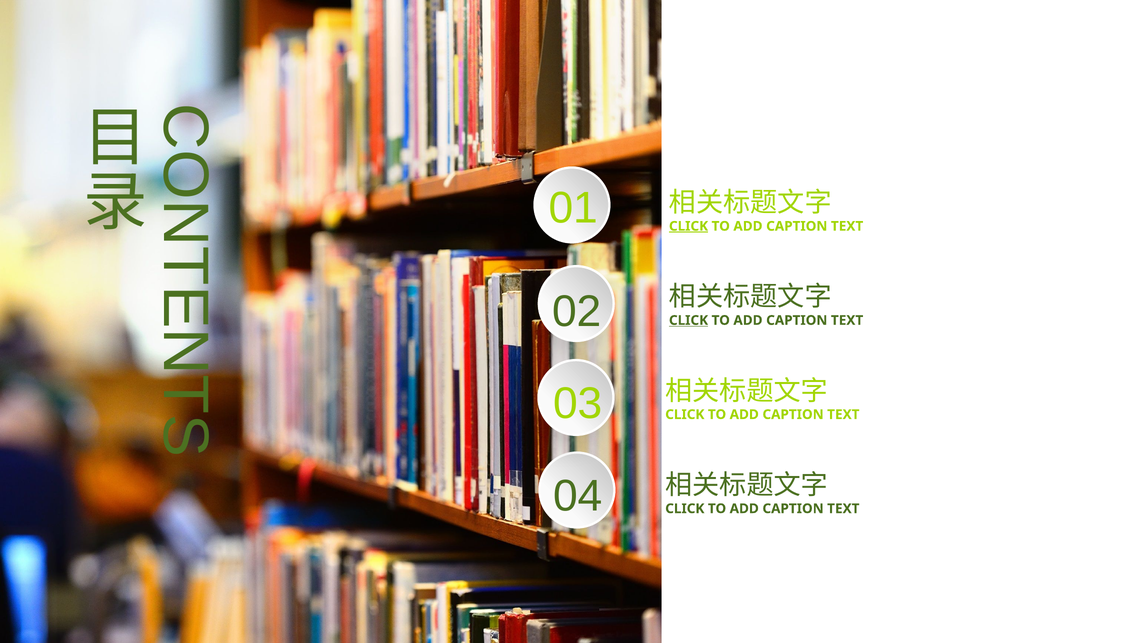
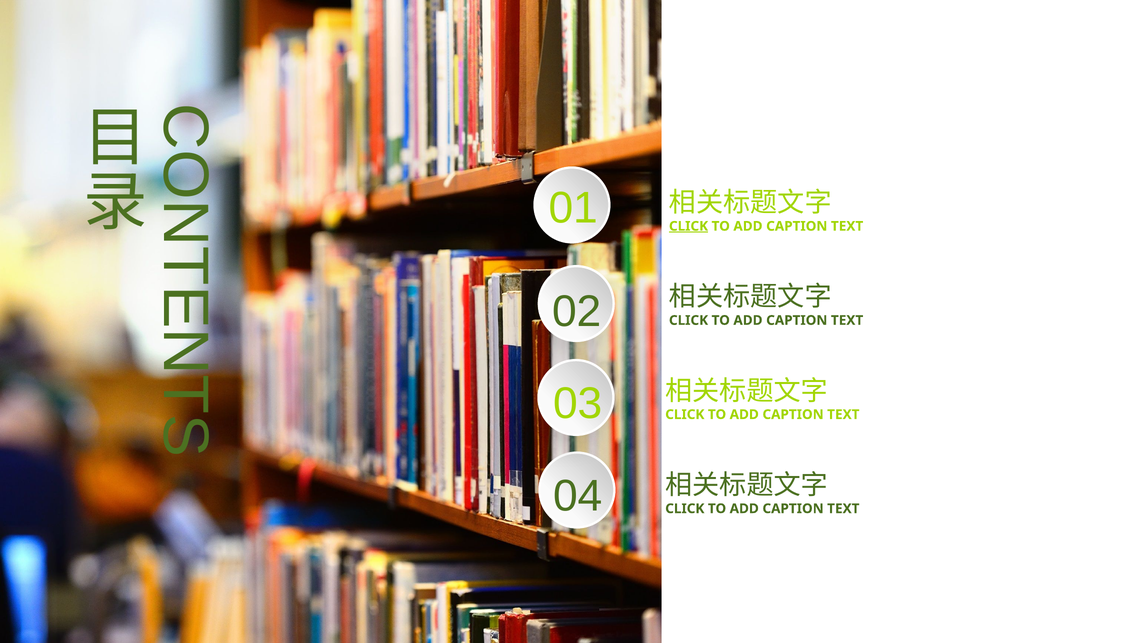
CLICK at (689, 321) underline: present -> none
